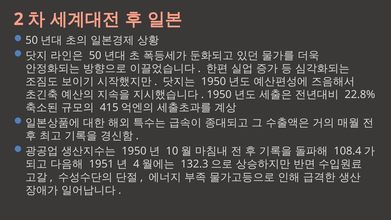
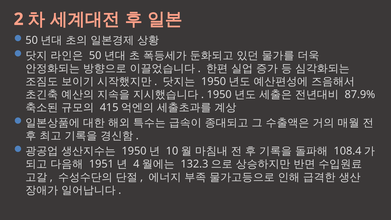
22.8%: 22.8% -> 87.9%
